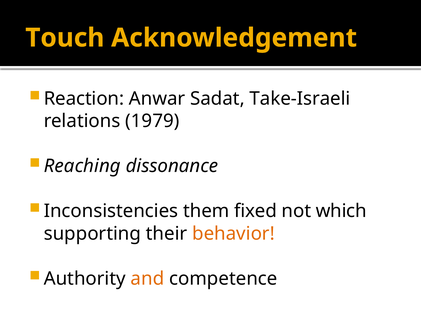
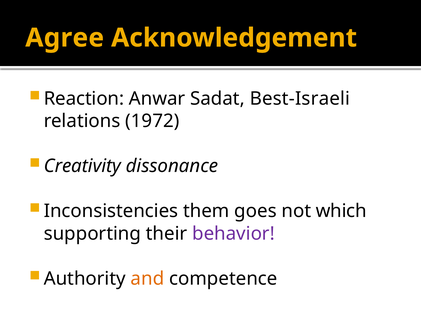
Touch: Touch -> Agree
Take-Israeli: Take-Israeli -> Best-Israeli
1979: 1979 -> 1972
Reaching: Reaching -> Creativity
fixed: fixed -> goes
behavior colour: orange -> purple
